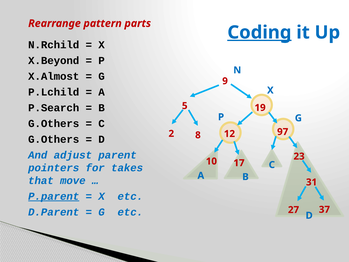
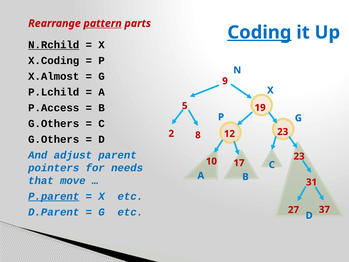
pattern underline: none -> present
N.Rchild underline: none -> present
X.Beyond: X.Beyond -> X.Coding
P.Search: P.Search -> P.Access
12 97: 97 -> 23
takes: takes -> needs
